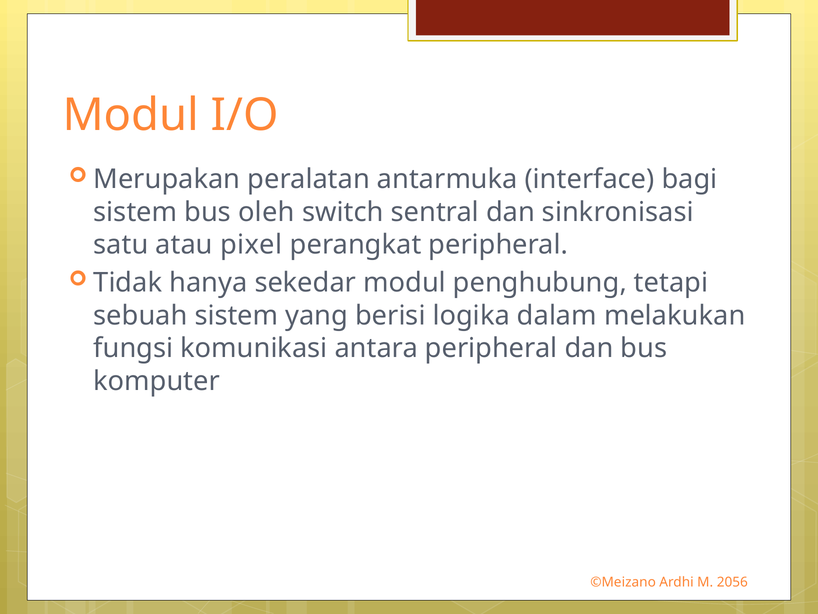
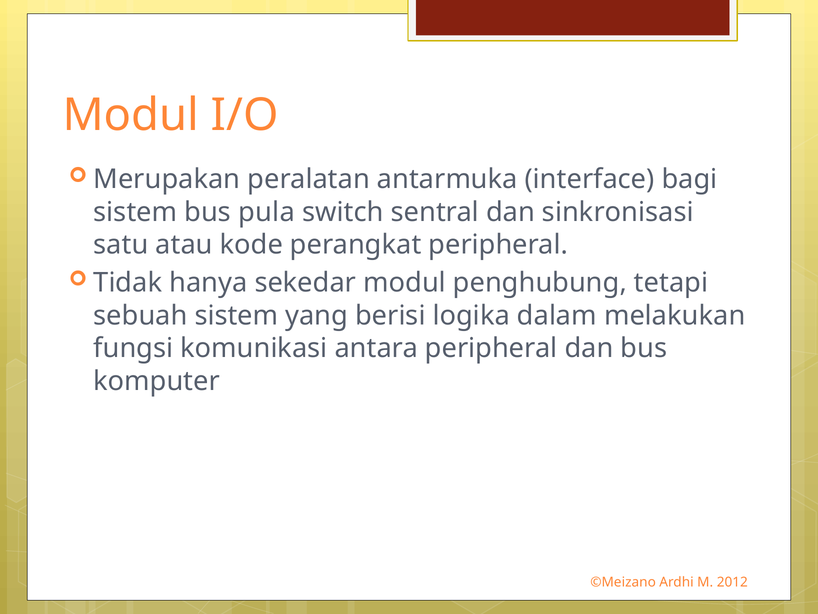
oleh: oleh -> pula
pixel: pixel -> kode
2056: 2056 -> 2012
